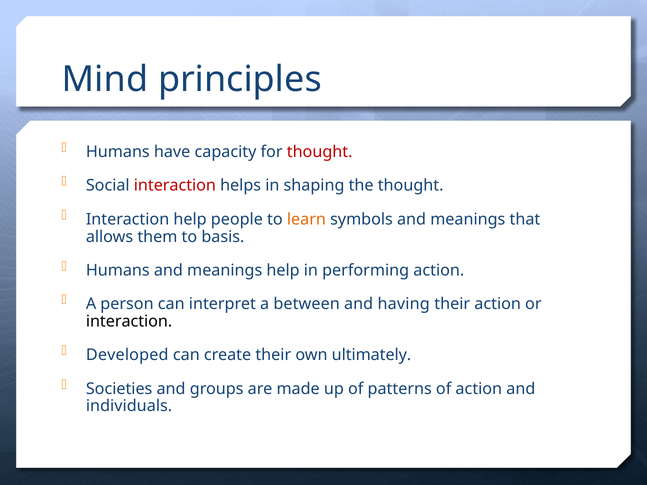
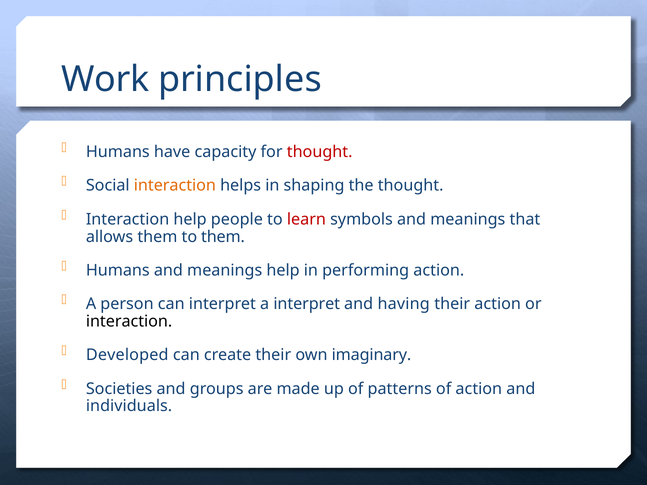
Mind: Mind -> Work
interaction at (175, 186) colour: red -> orange
learn colour: orange -> red
to basis: basis -> them
a between: between -> interpret
ultimately: ultimately -> imaginary
